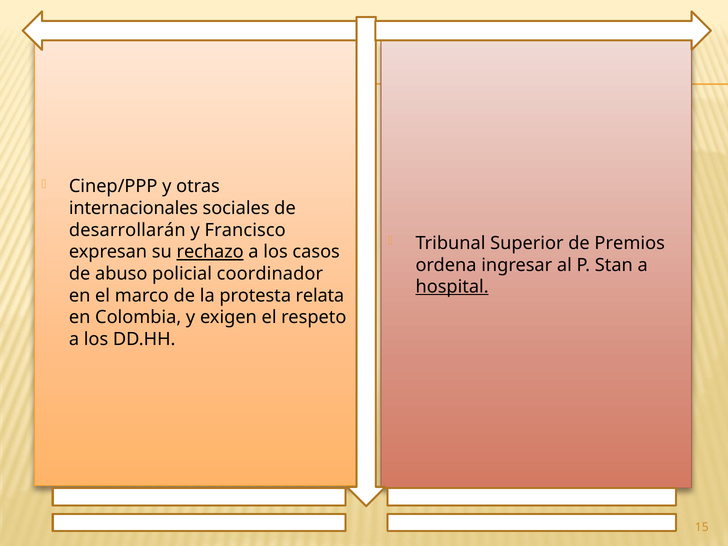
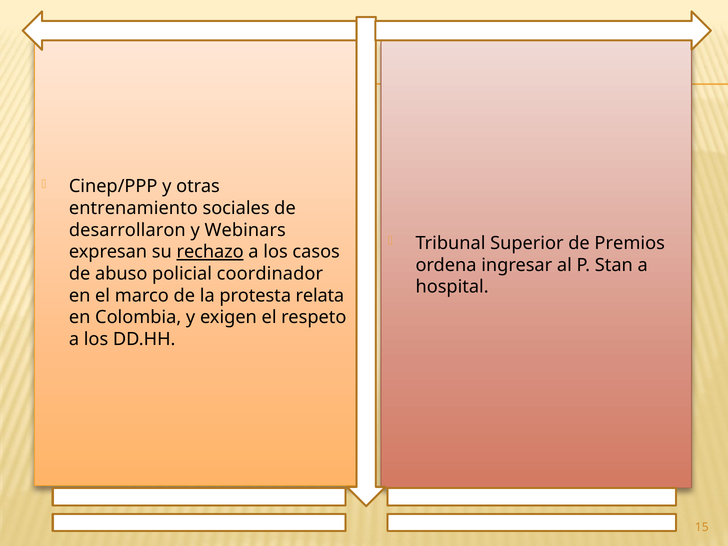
internacionales: internacionales -> entrenamiento
desarrollarán: desarrollarán -> desarrollaron
Francisco: Francisco -> Webinars
hospital underline: present -> none
